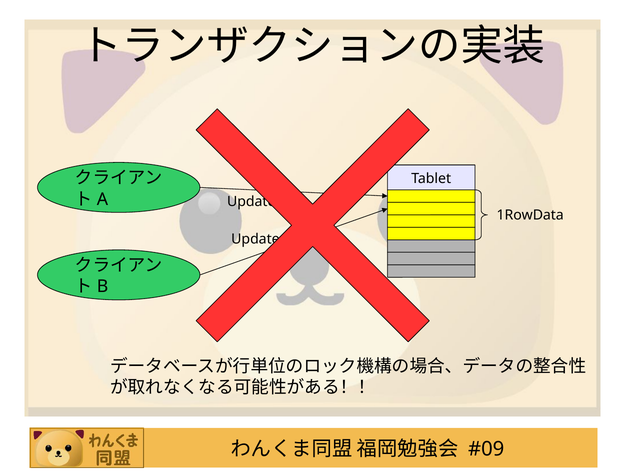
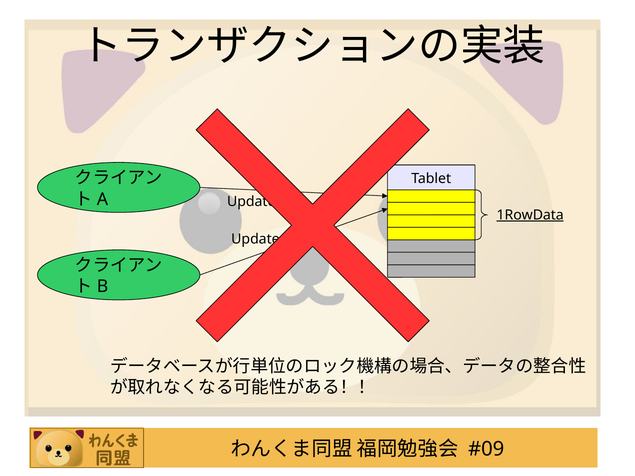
1RowData underline: none -> present
